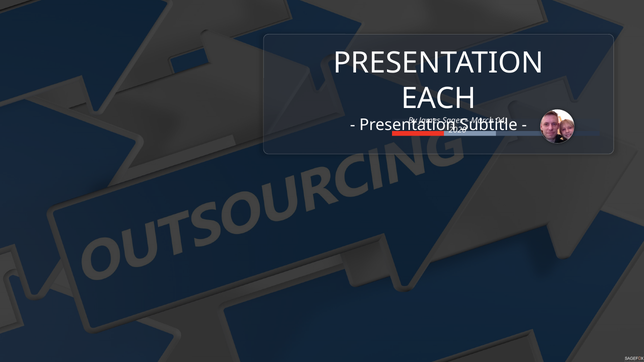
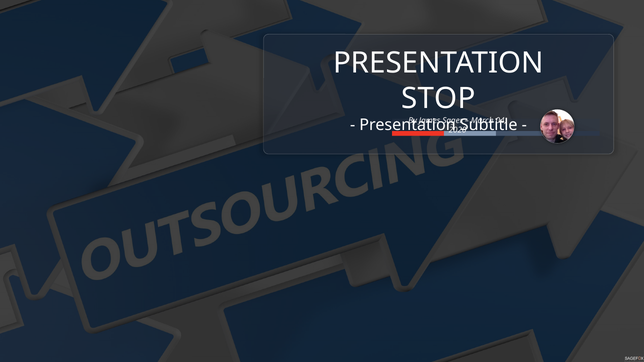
EACH: EACH -> STOP
